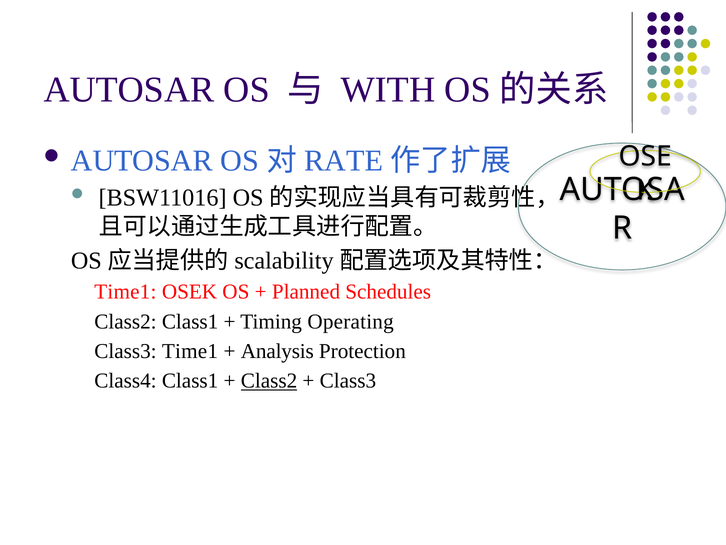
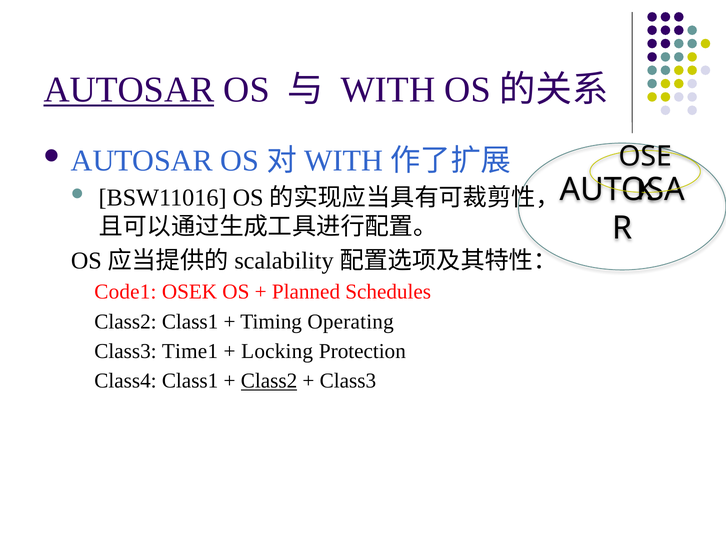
AUTOSAR at (129, 90) underline: none -> present
RATE at (344, 160): RATE -> WITH
Time1 at (125, 292): Time1 -> Code1
Analysis: Analysis -> Locking
